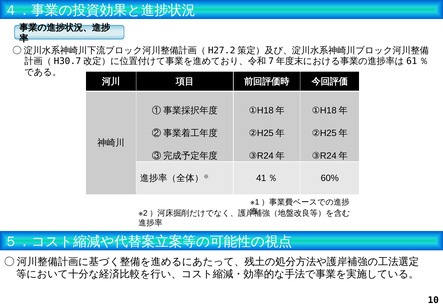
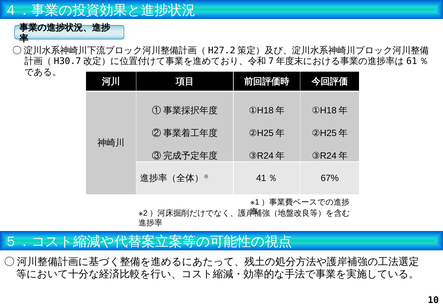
60%: 60% -> 67%
